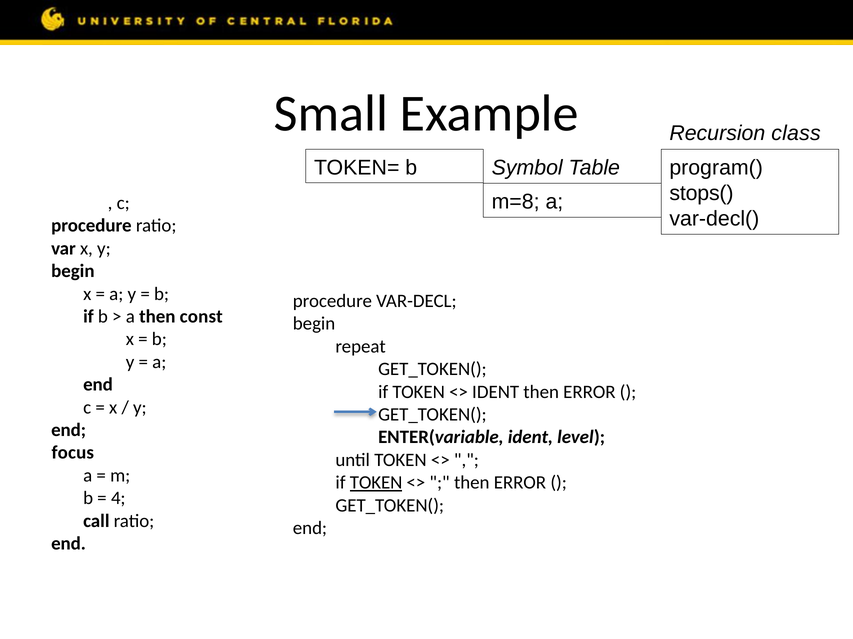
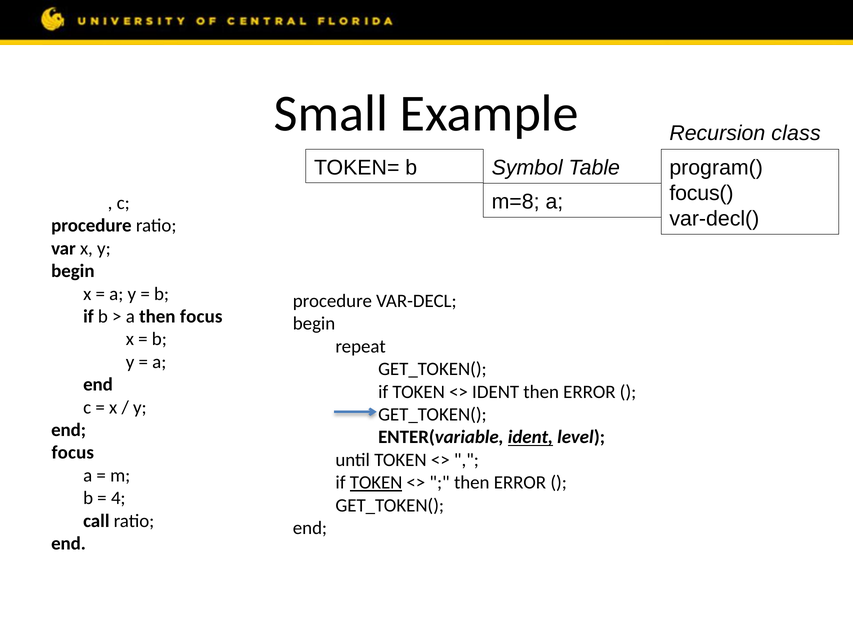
stops(: stops( -> focus(
then const: const -> focus
ident at (530, 438) underline: none -> present
